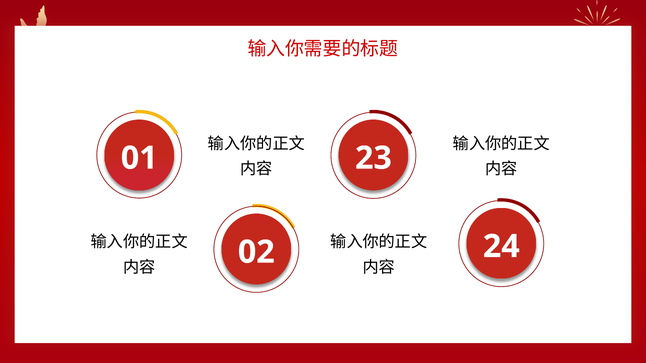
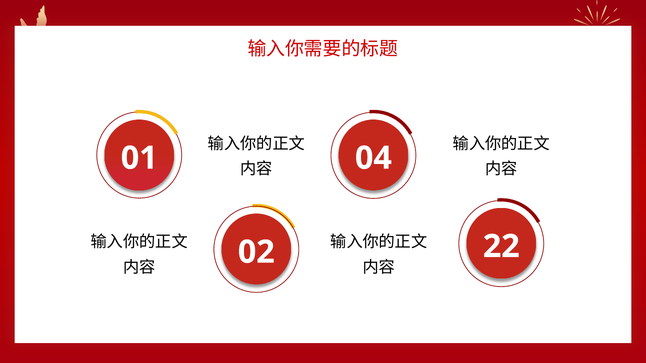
23: 23 -> 04
24: 24 -> 22
